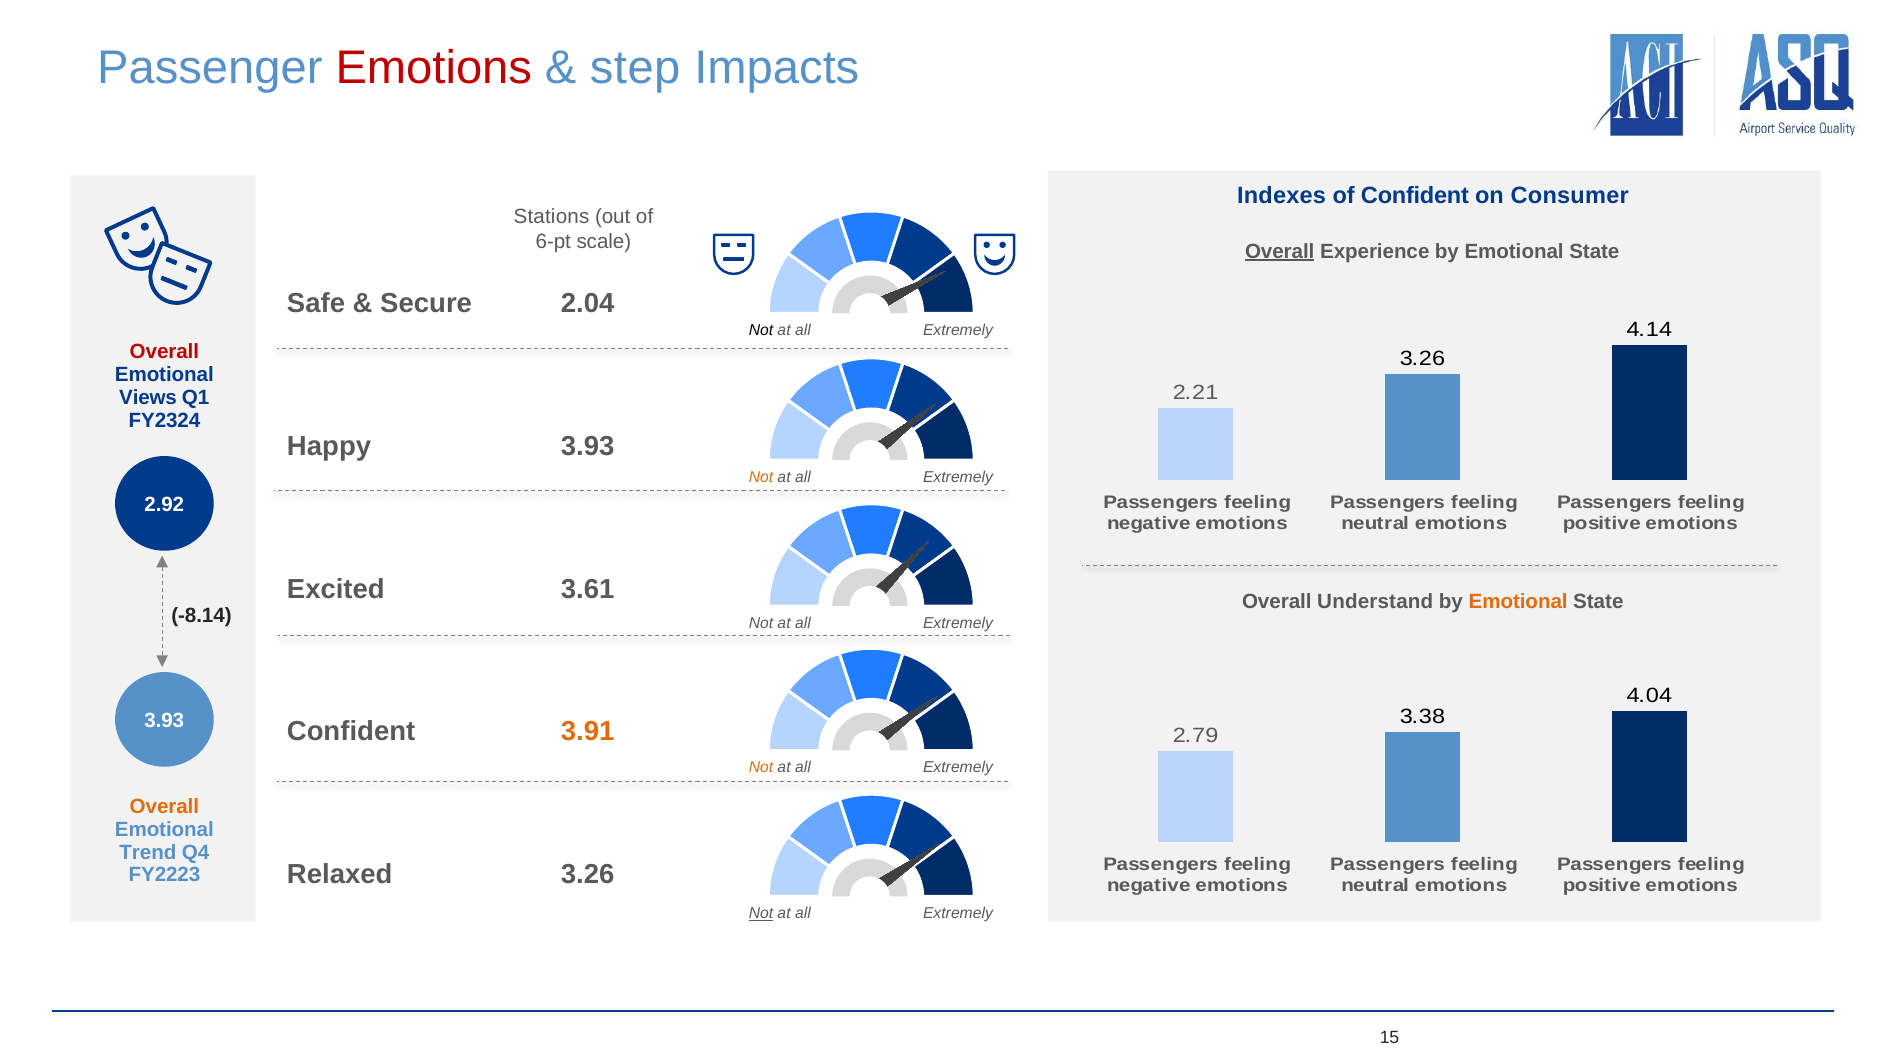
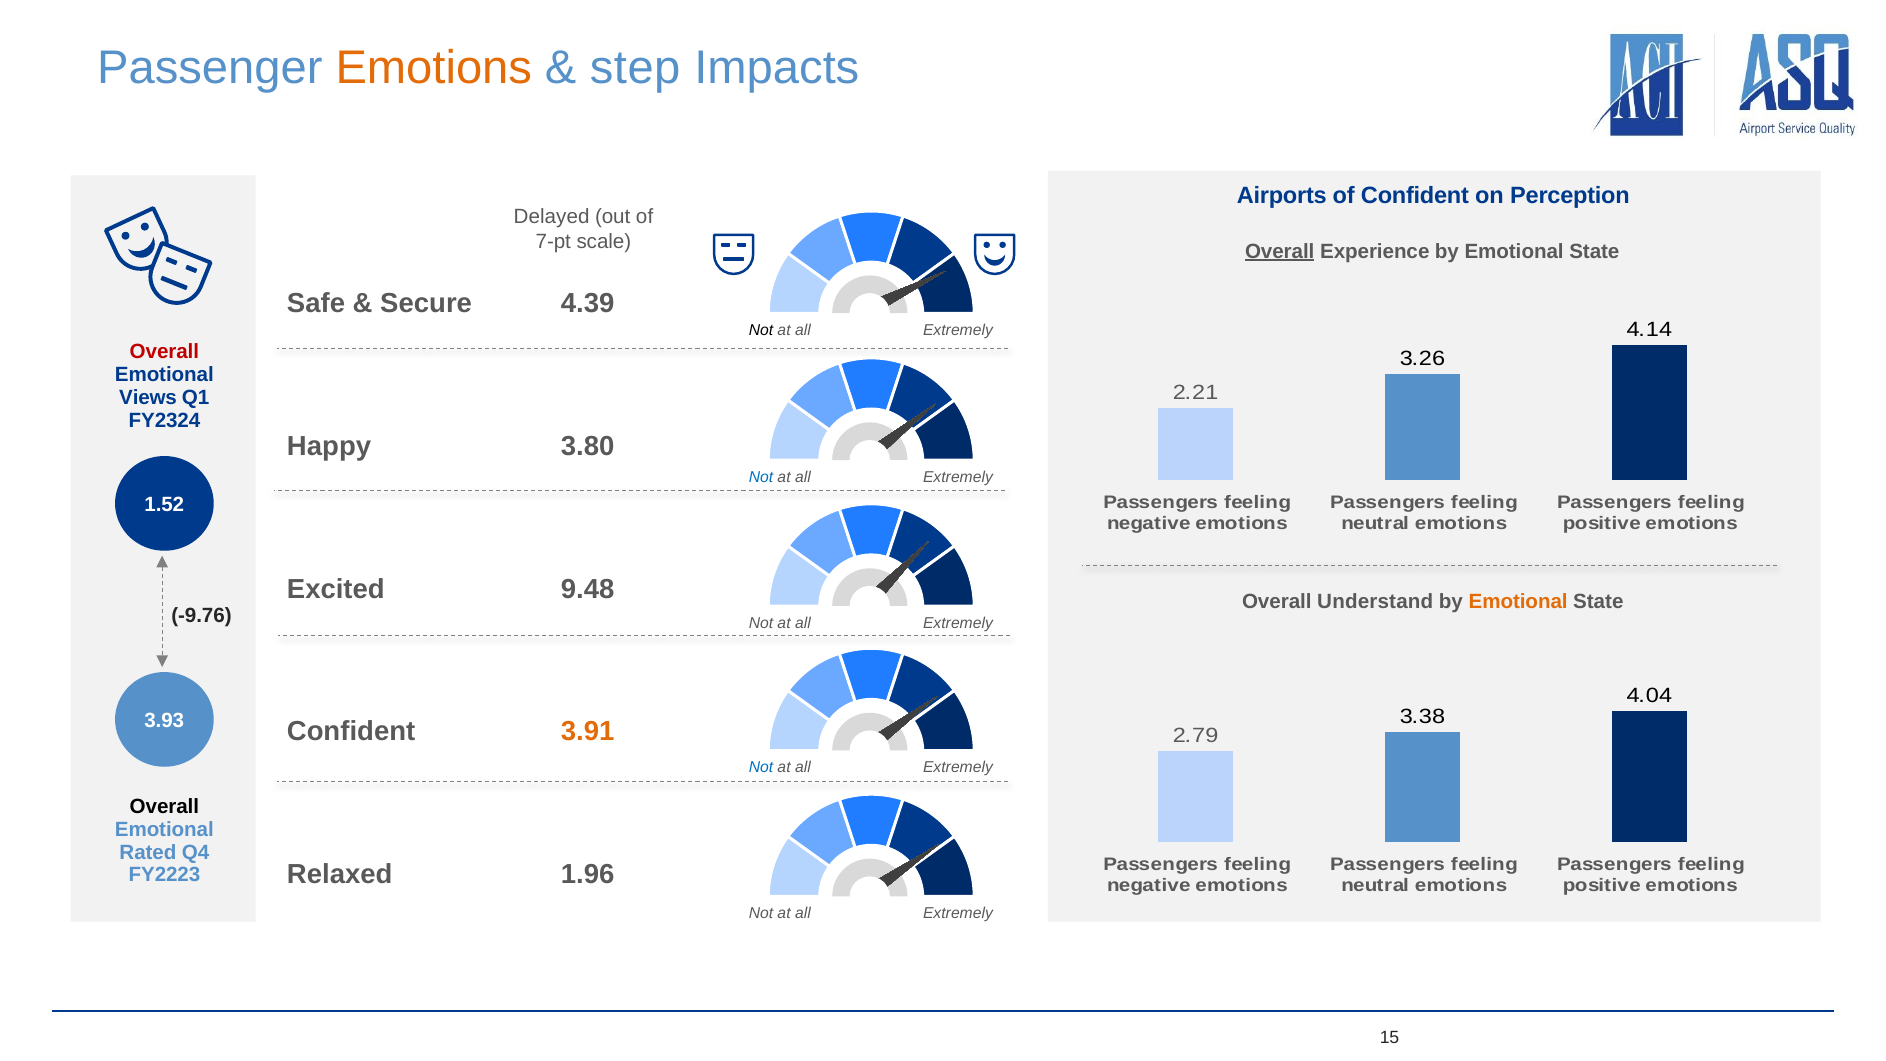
Emotions at (434, 68) colour: red -> orange
Indexes: Indexes -> Airports
Consumer: Consumer -> Perception
Stations: Stations -> Delayed
6-pt: 6-pt -> 7-pt
2.04: 2.04 -> 4.39
Happy 3.93: 3.93 -> 3.80
Not at (761, 477) colour: orange -> blue
2.92: 2.92 -> 1.52
3.61: 3.61 -> 9.48
-8.14: -8.14 -> -9.76
Not at (761, 767) colour: orange -> blue
Overall at (164, 806) colour: orange -> black
Trend: Trend -> Rated
Relaxed 3.26: 3.26 -> 1.96
Not at (761, 913) underline: present -> none
